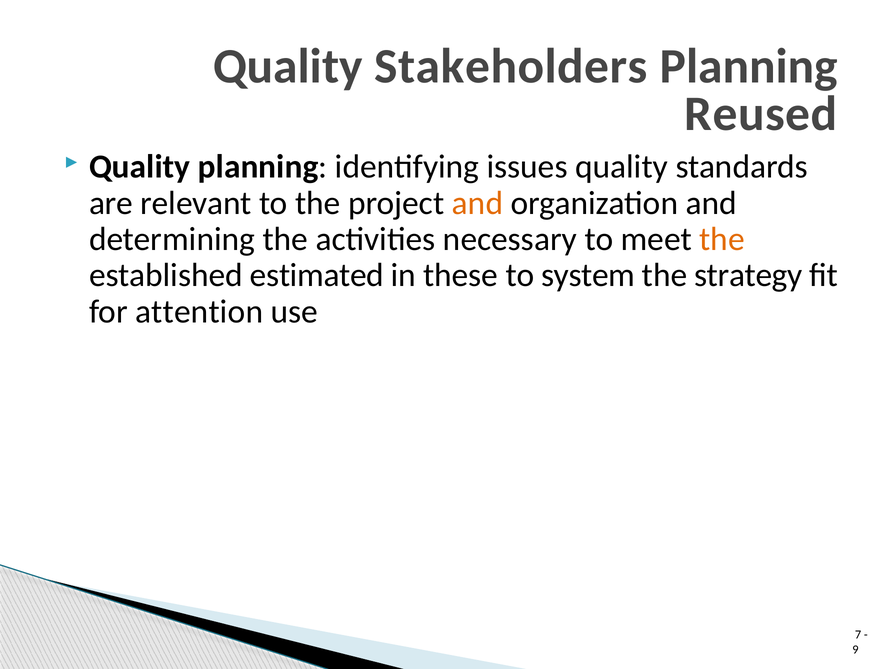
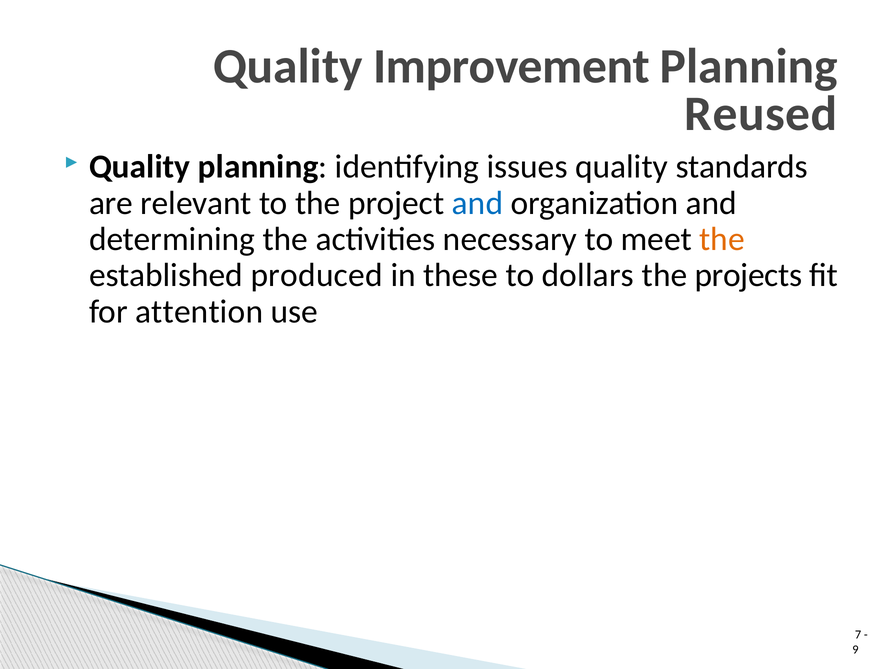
Stakeholders: Stakeholders -> Improvement
and at (478, 203) colour: orange -> blue
estimated: estimated -> produced
system: system -> dollars
strategy: strategy -> projects
